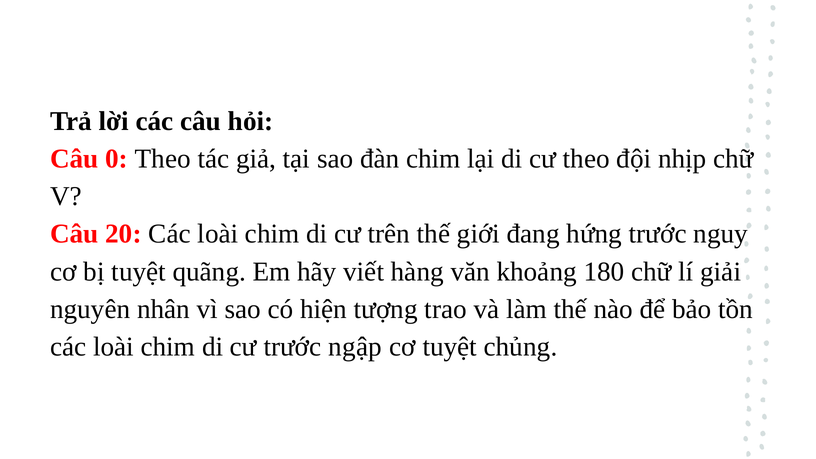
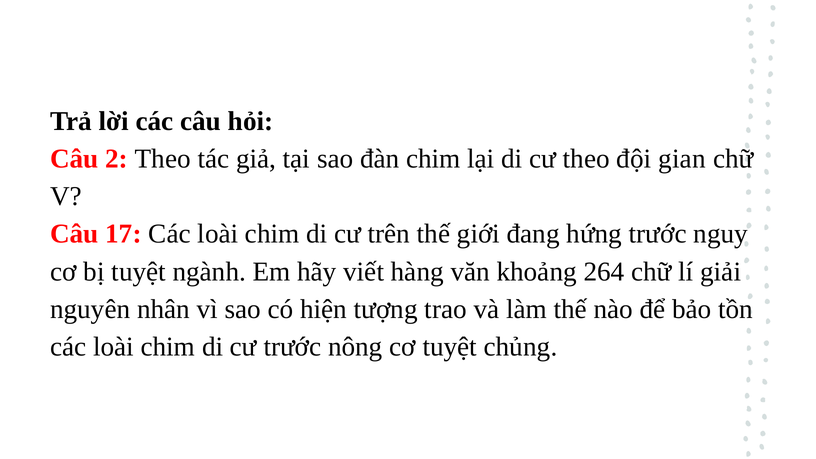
0: 0 -> 2
nhịp: nhịp -> gian
20: 20 -> 17
quãng: quãng -> ngành
180: 180 -> 264
ngập: ngập -> nông
